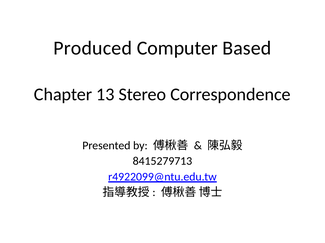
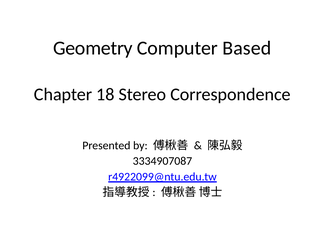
Produced: Produced -> Geometry
13: 13 -> 18
8415279713: 8415279713 -> 3334907087
